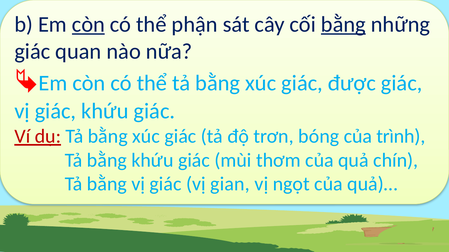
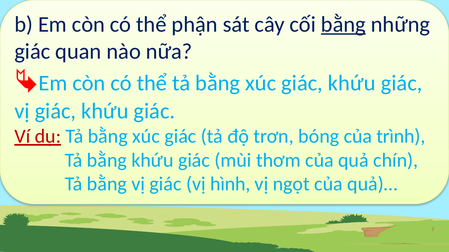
còn at (88, 25) underline: present -> none
xúc giác được: được -> khứu
gian: gian -> hình
